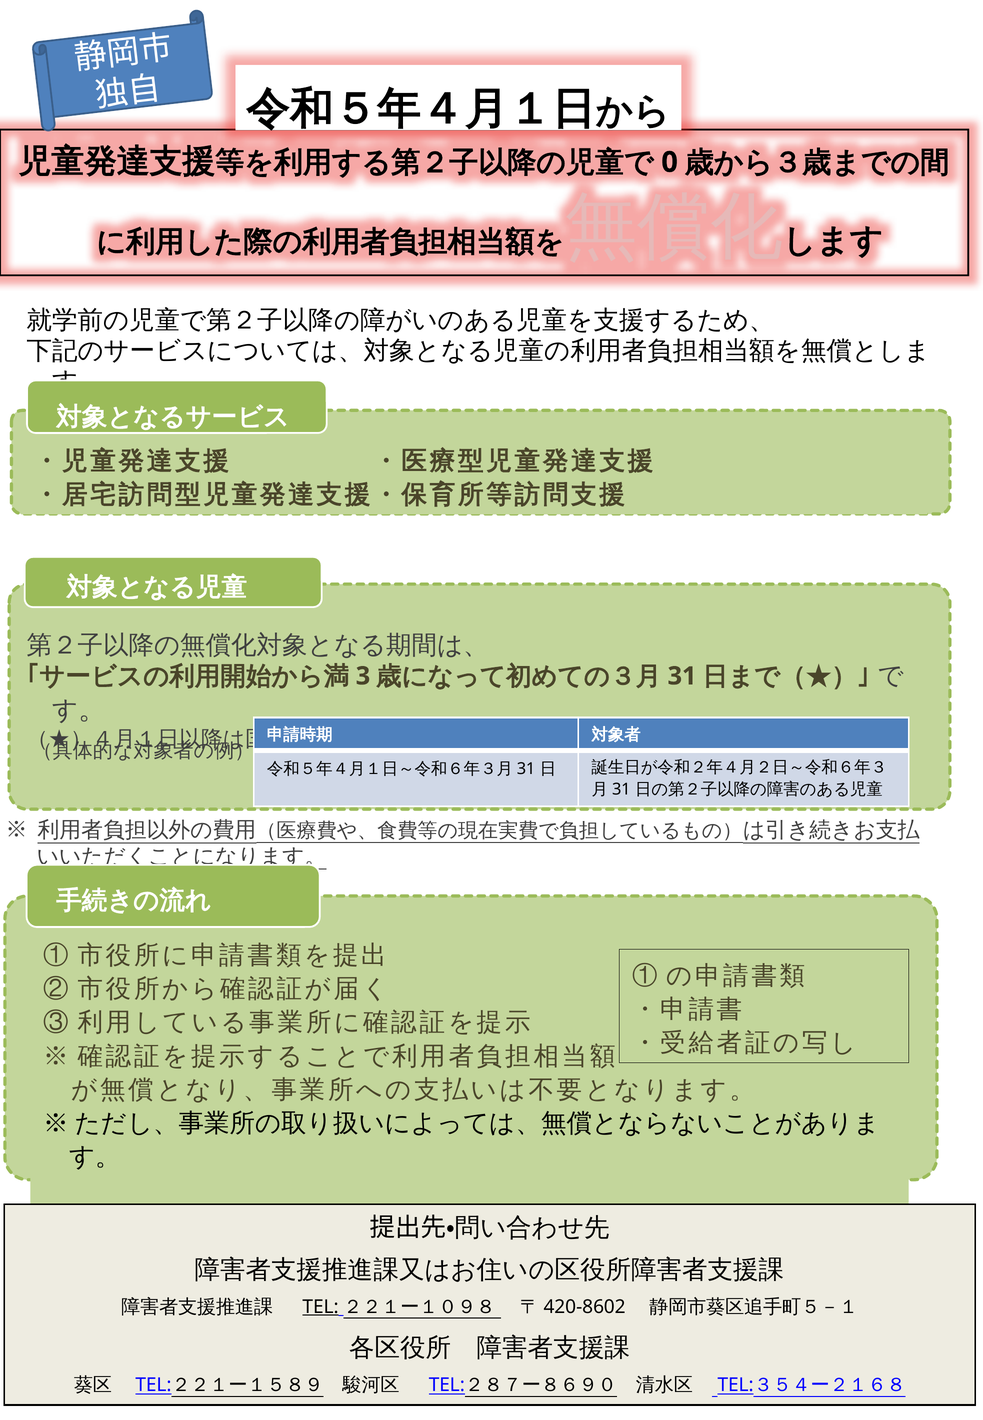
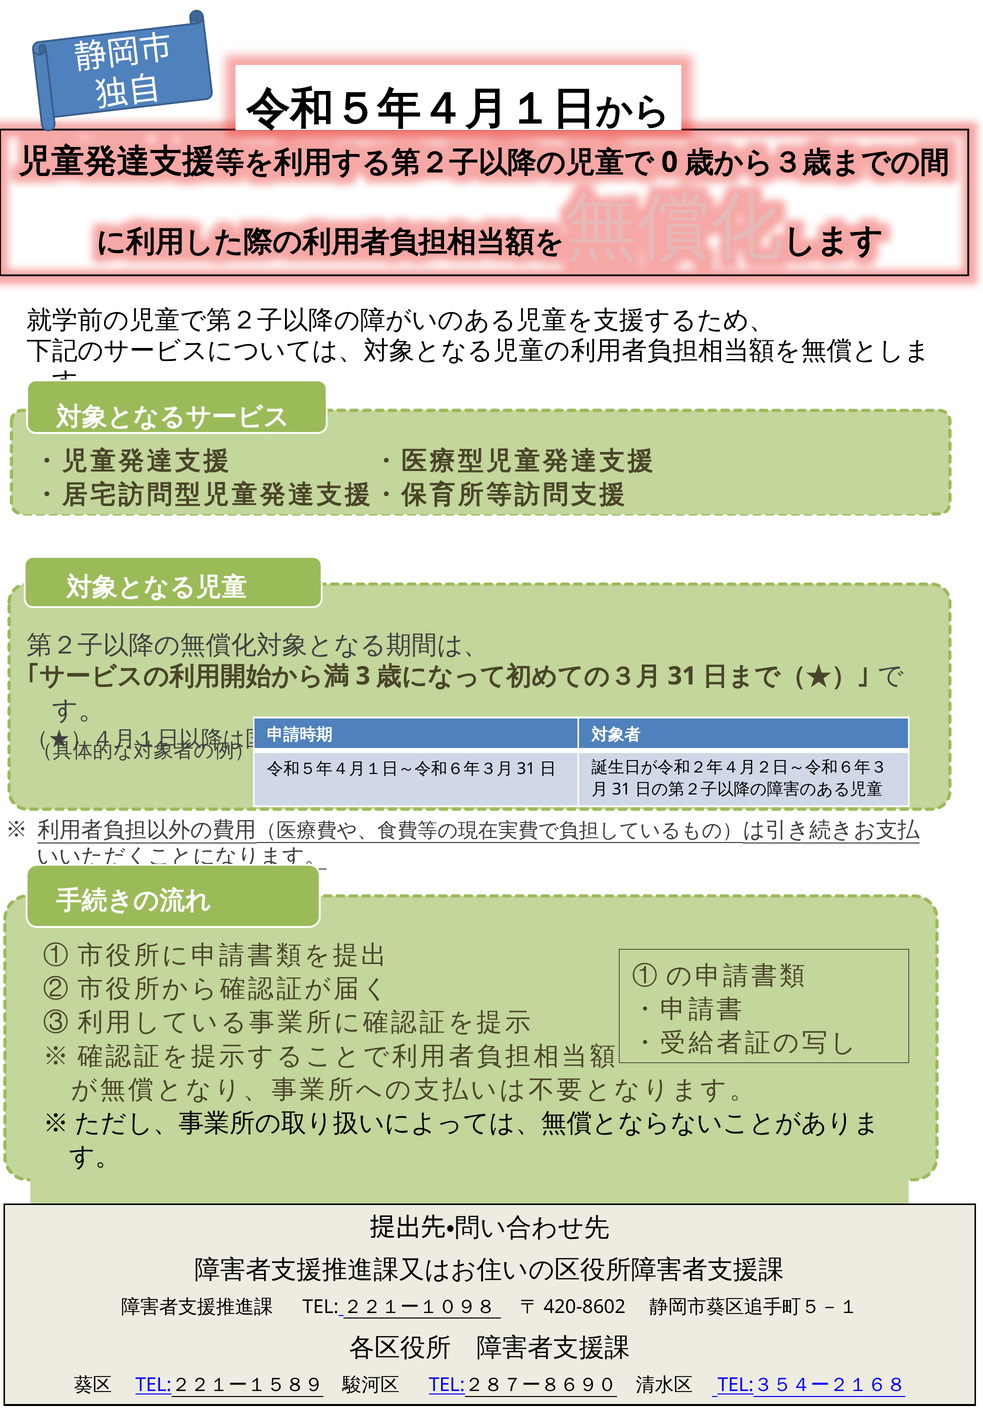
TEL underline: present -> none
